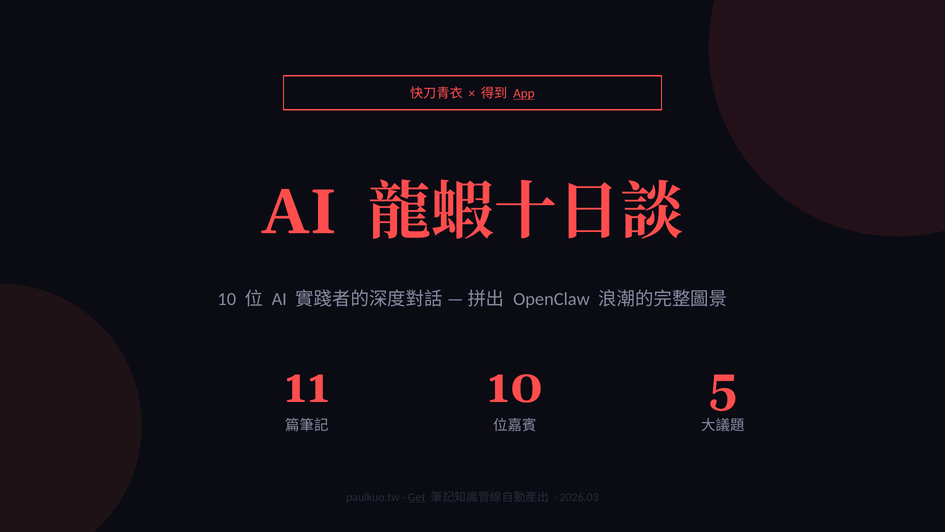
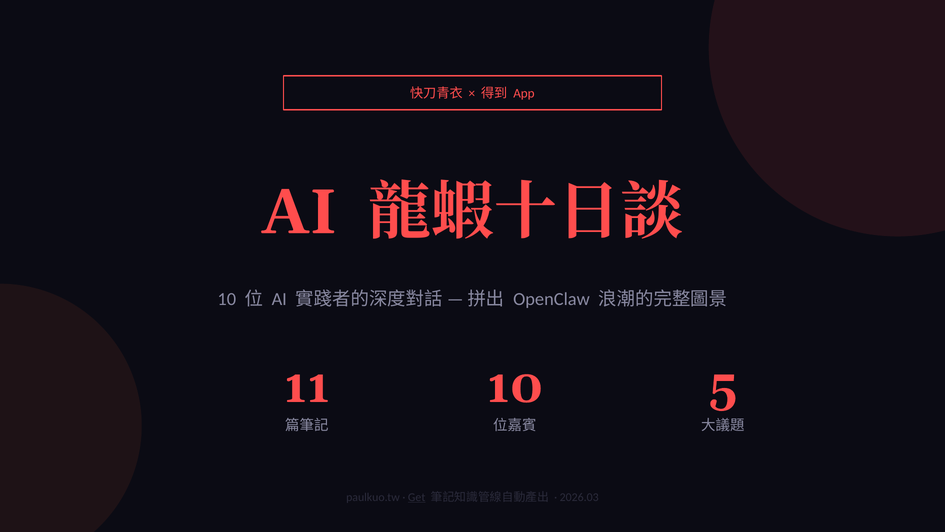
App underline: present -> none
